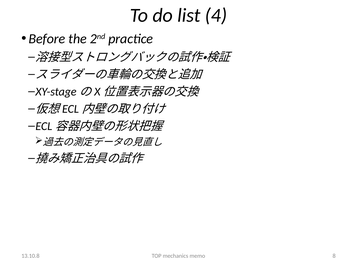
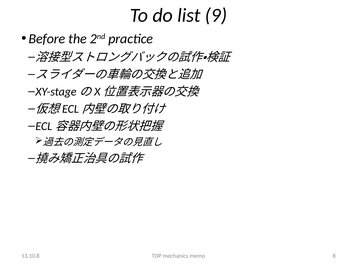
4: 4 -> 9
